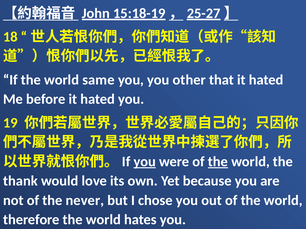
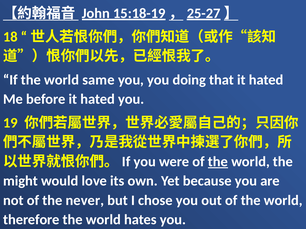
other: other -> doing
you at (145, 162) underline: present -> none
thank: thank -> might
